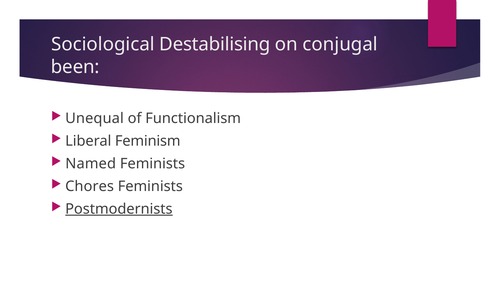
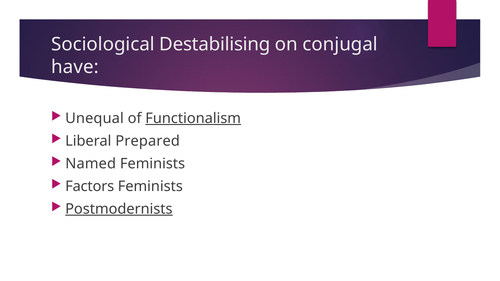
been: been -> have
Functionalism underline: none -> present
Feminism: Feminism -> Prepared
Chores: Chores -> Factors
